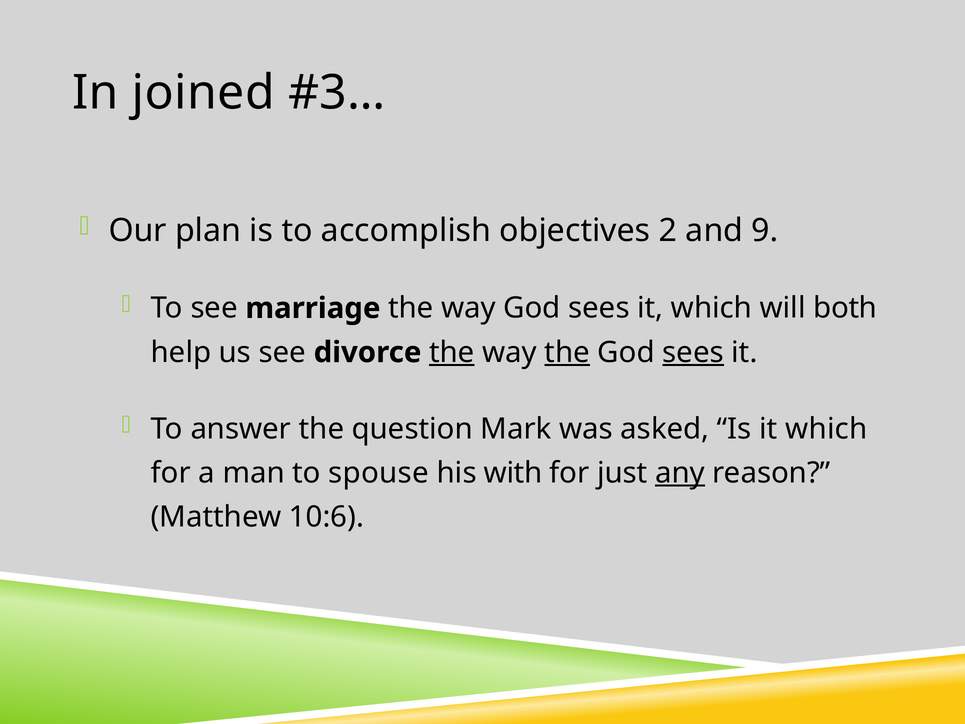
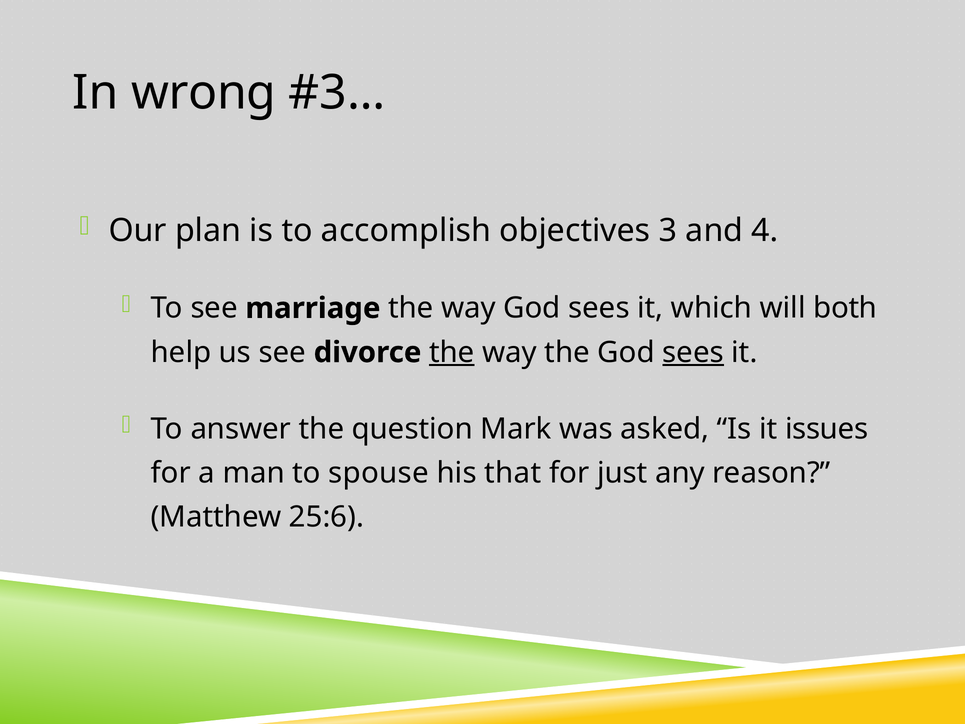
joined: joined -> wrong
2: 2 -> 3
9: 9 -> 4
the at (567, 352) underline: present -> none
Is it which: which -> issues
with: with -> that
any underline: present -> none
10:6: 10:6 -> 25:6
